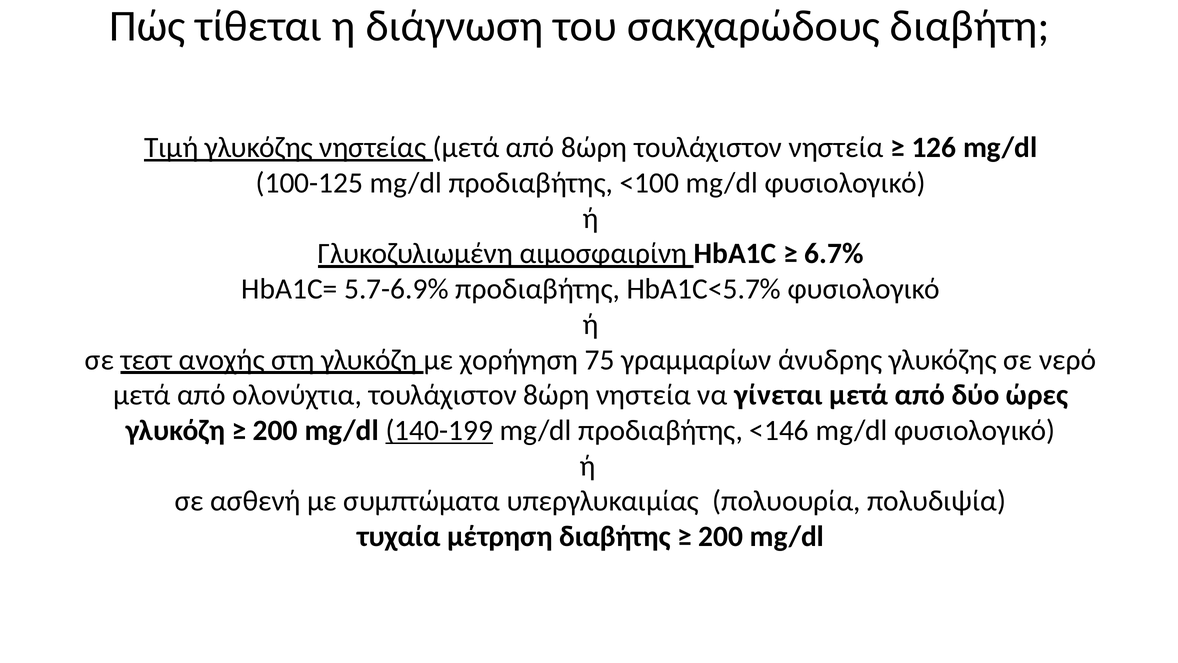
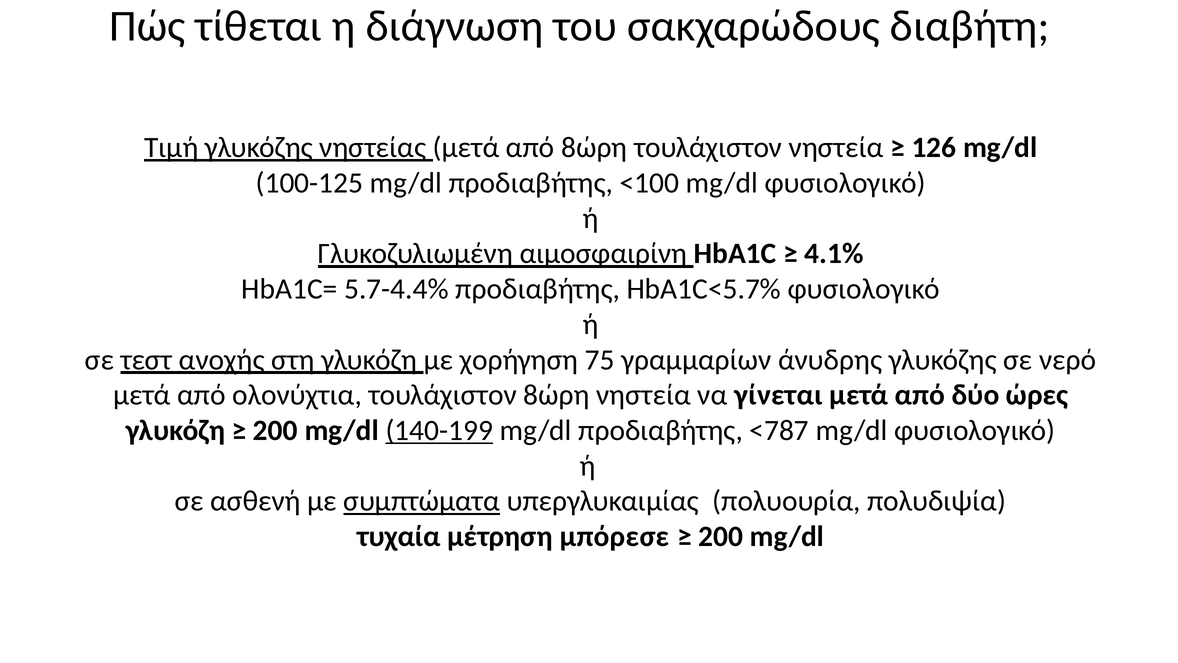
6.7%: 6.7% -> 4.1%
5.7-6.9%: 5.7-6.9% -> 5.7-4.4%
<146: <146 -> <787
συμπτώματα underline: none -> present
διαβήτης: διαβήτης -> μπόρεσε
